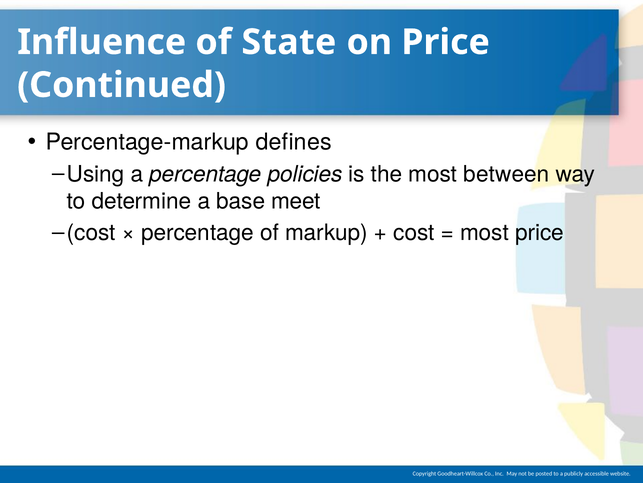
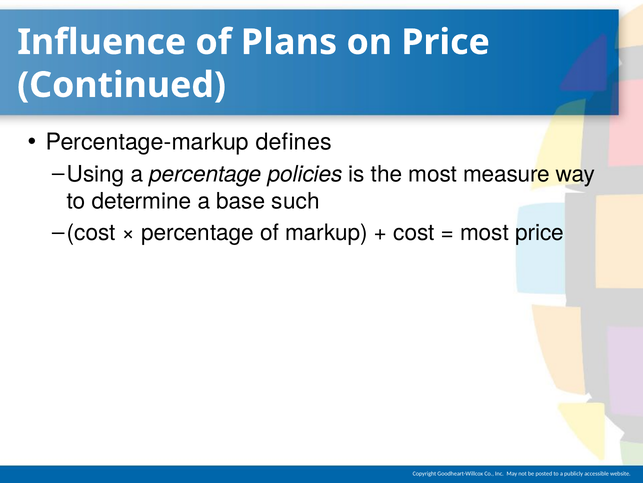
State: State -> Plans
between: between -> measure
meet: meet -> such
